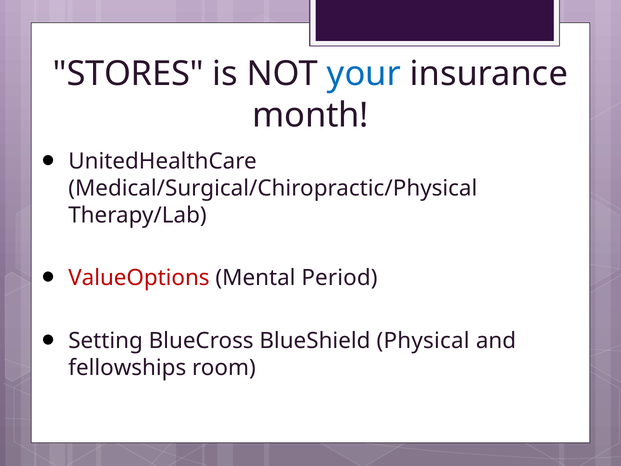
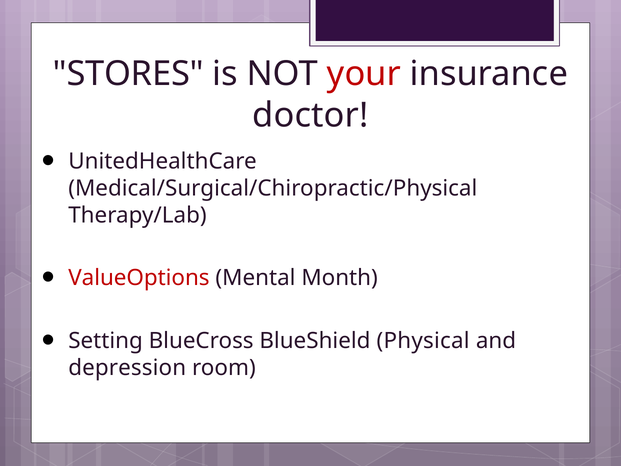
your colour: blue -> red
month: month -> doctor
Period: Period -> Month
fellowships: fellowships -> depression
